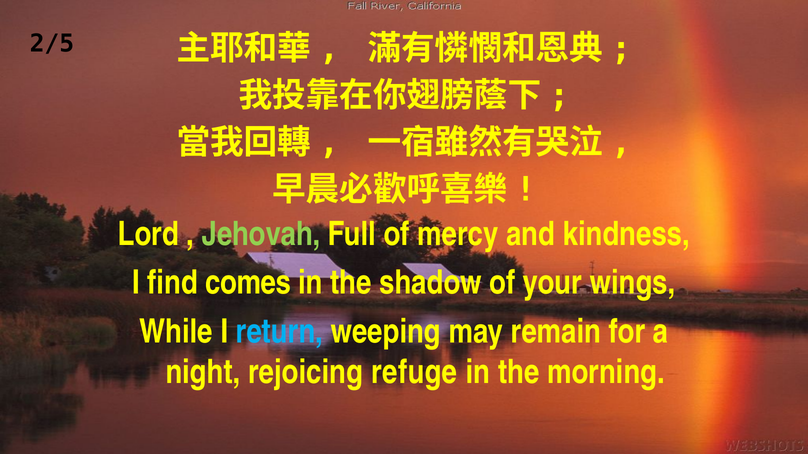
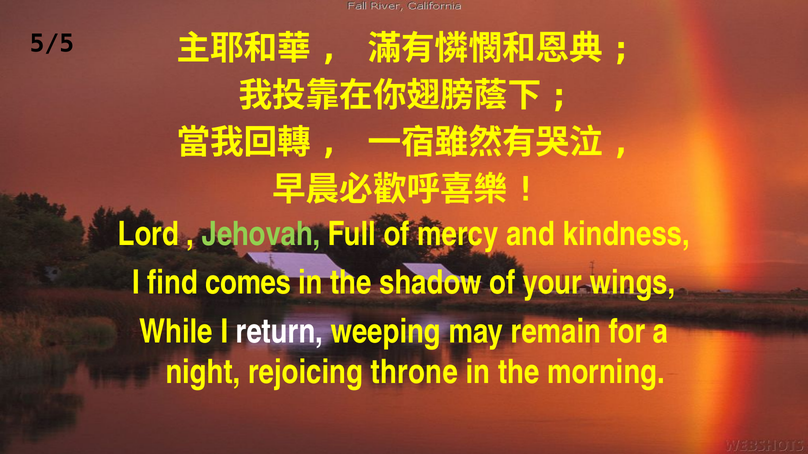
2/5: 2/5 -> 5/5
return colour: light blue -> white
refuge: refuge -> throne
